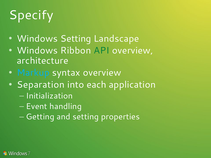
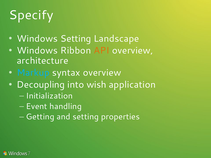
API colour: green -> orange
Separation: Separation -> Decoupling
each: each -> wish
